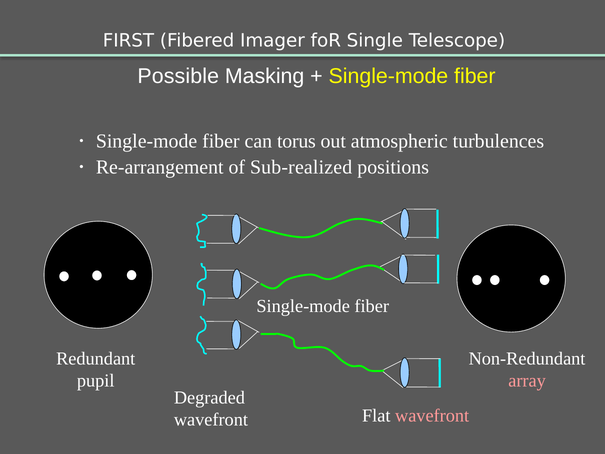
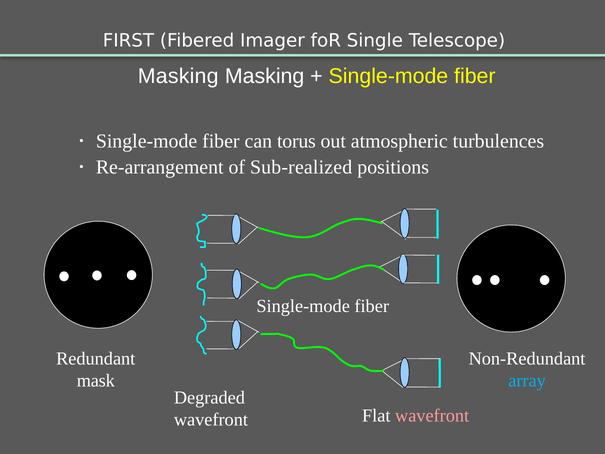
Possible at (178, 76): Possible -> Masking
pupil: pupil -> mask
array colour: pink -> light blue
